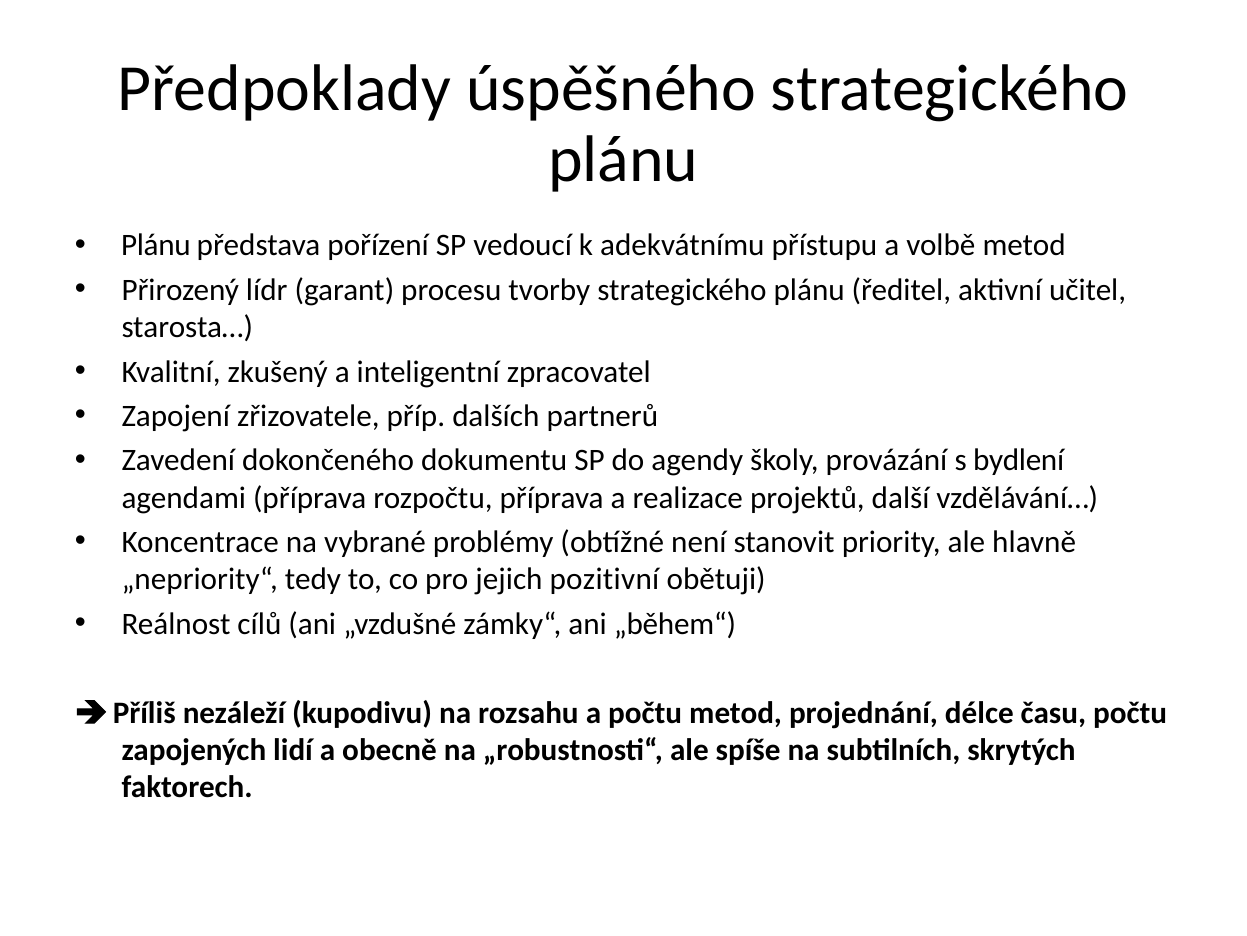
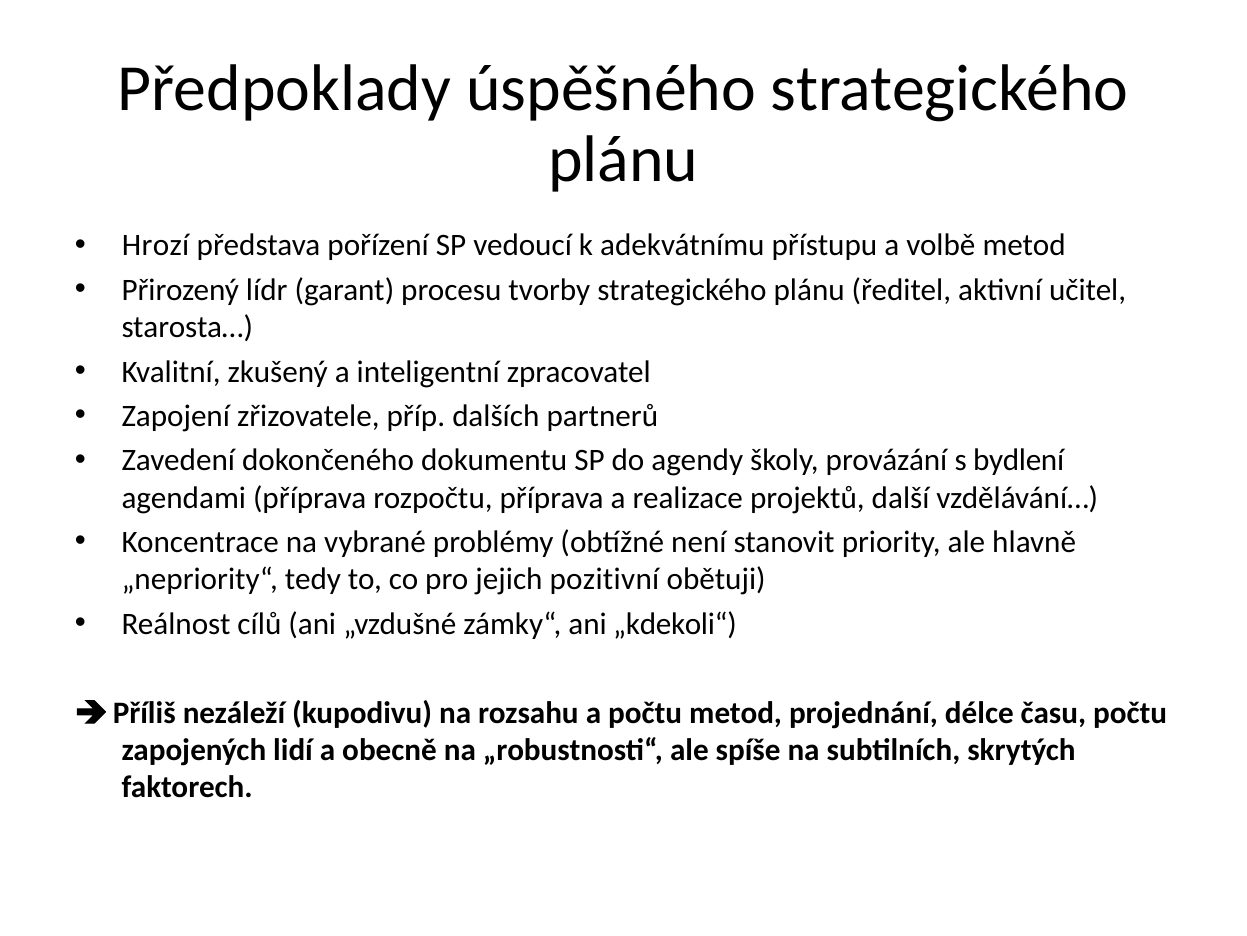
Plánu at (156, 245): Plánu -> Hrozí
„během“: „během“ -> „kdekoli“
